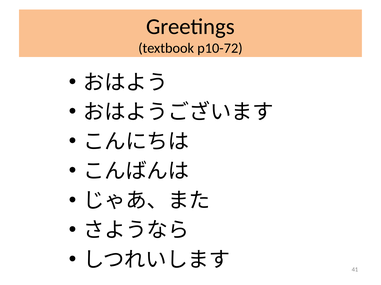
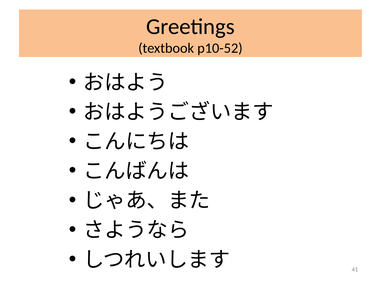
p10-72: p10-72 -> p10-52
